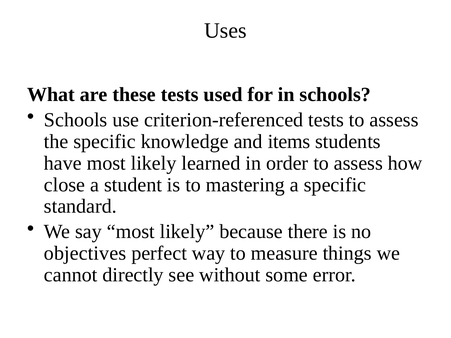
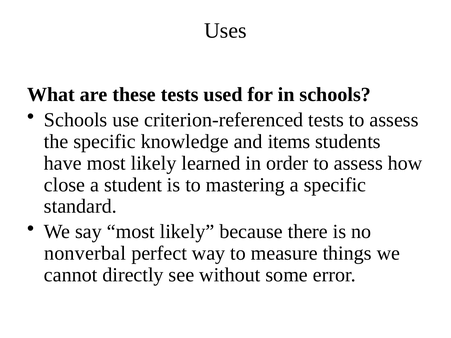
objectives: objectives -> nonverbal
